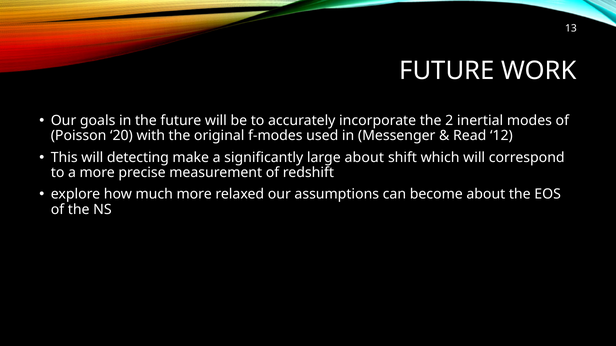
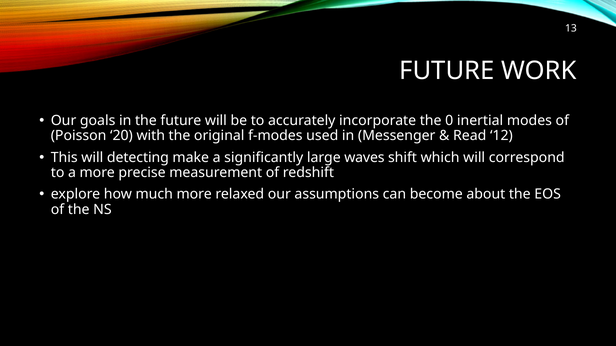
2: 2 -> 0
large about: about -> waves
